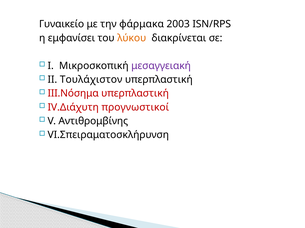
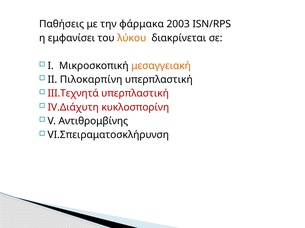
Γυναικείο: Γυναικείο -> Παθήσεις
μεσαγγειακή colour: purple -> orange
Τουλάχιστον: Τουλάχιστον -> Πιλοκαρπίνη
ΙΙΙ.Νόσημα: ΙΙΙ.Νόσημα -> ΙΙΙ.Τεχνητά
προγνωστικοί: προγνωστικοί -> κυκλοσπορίνη
